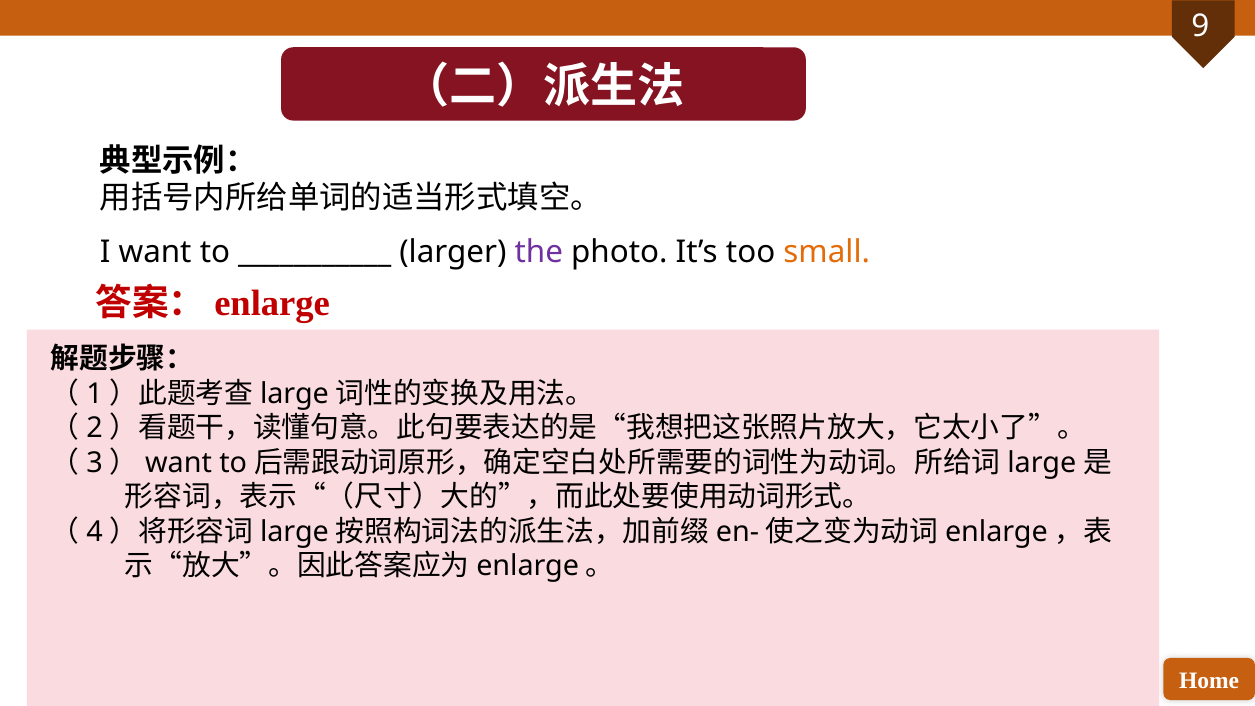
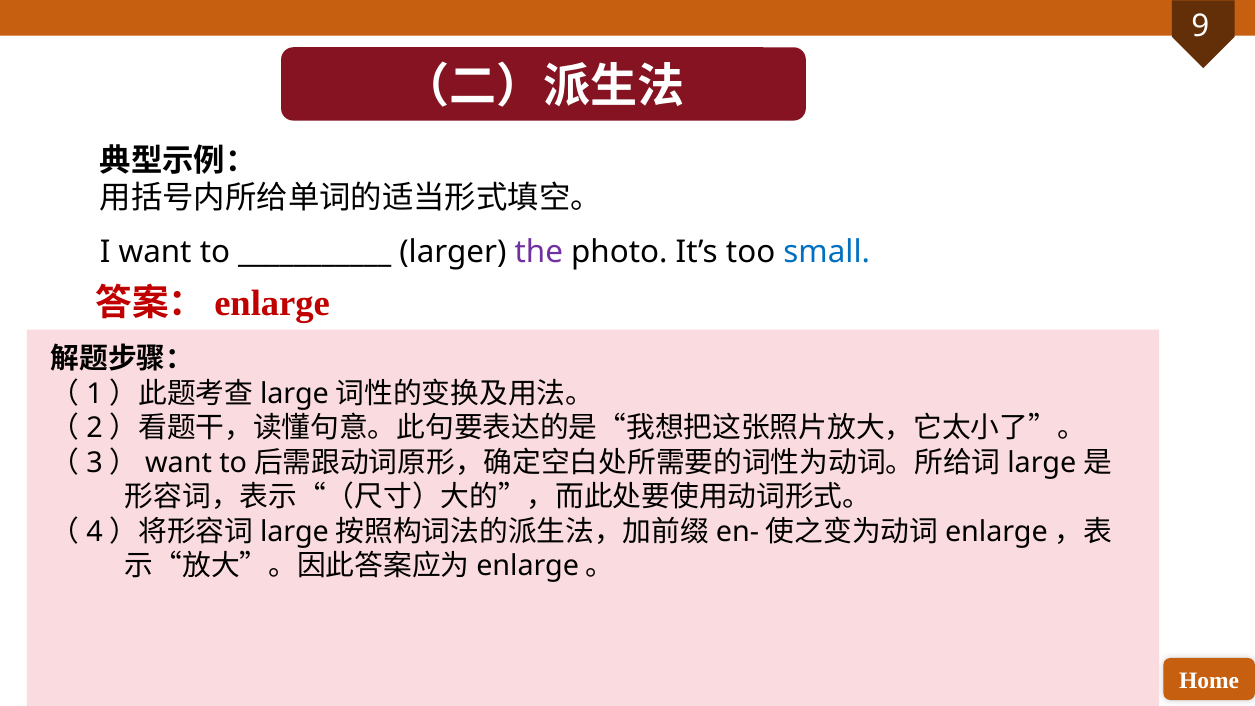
small colour: orange -> blue
